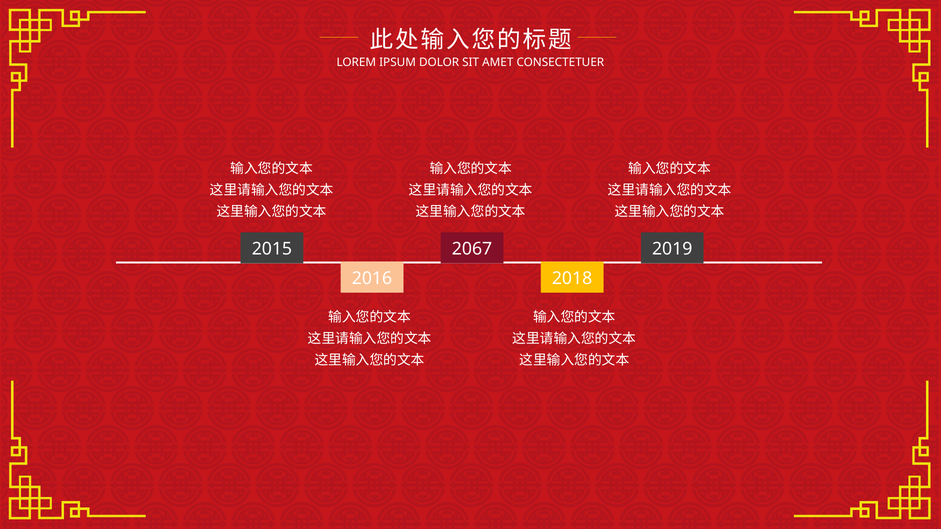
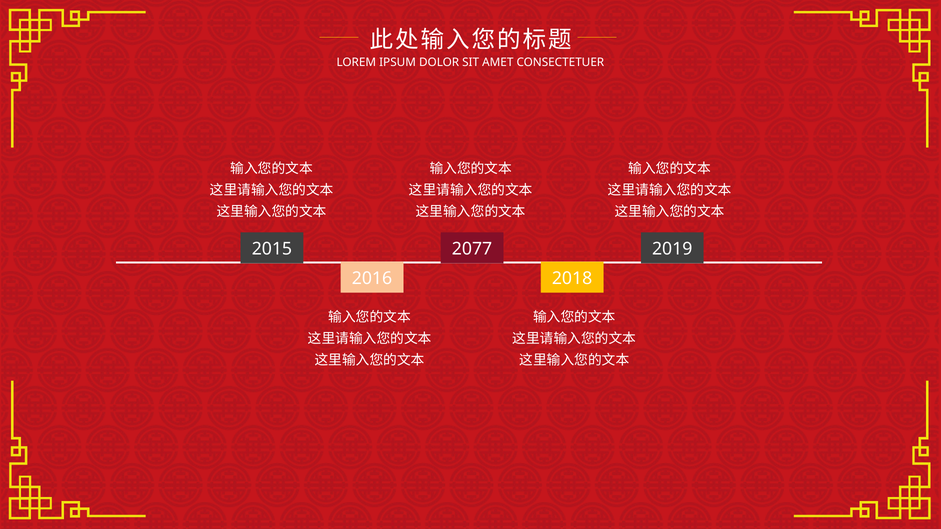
2067: 2067 -> 2077
